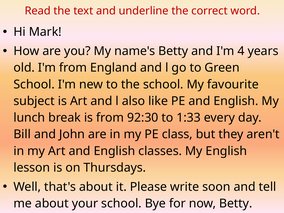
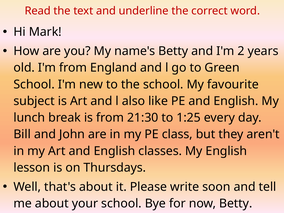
4: 4 -> 2
92:30: 92:30 -> 21:30
1:33: 1:33 -> 1:25
